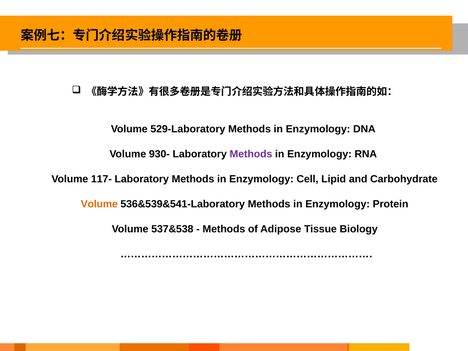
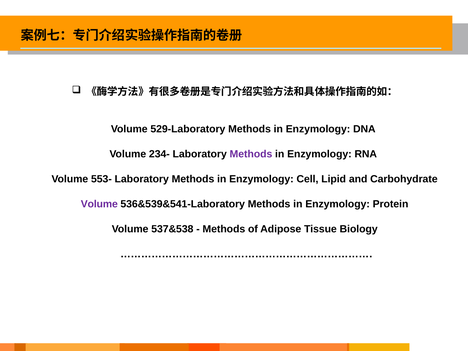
930-: 930- -> 234-
117-: 117- -> 553-
Volume at (99, 204) colour: orange -> purple
